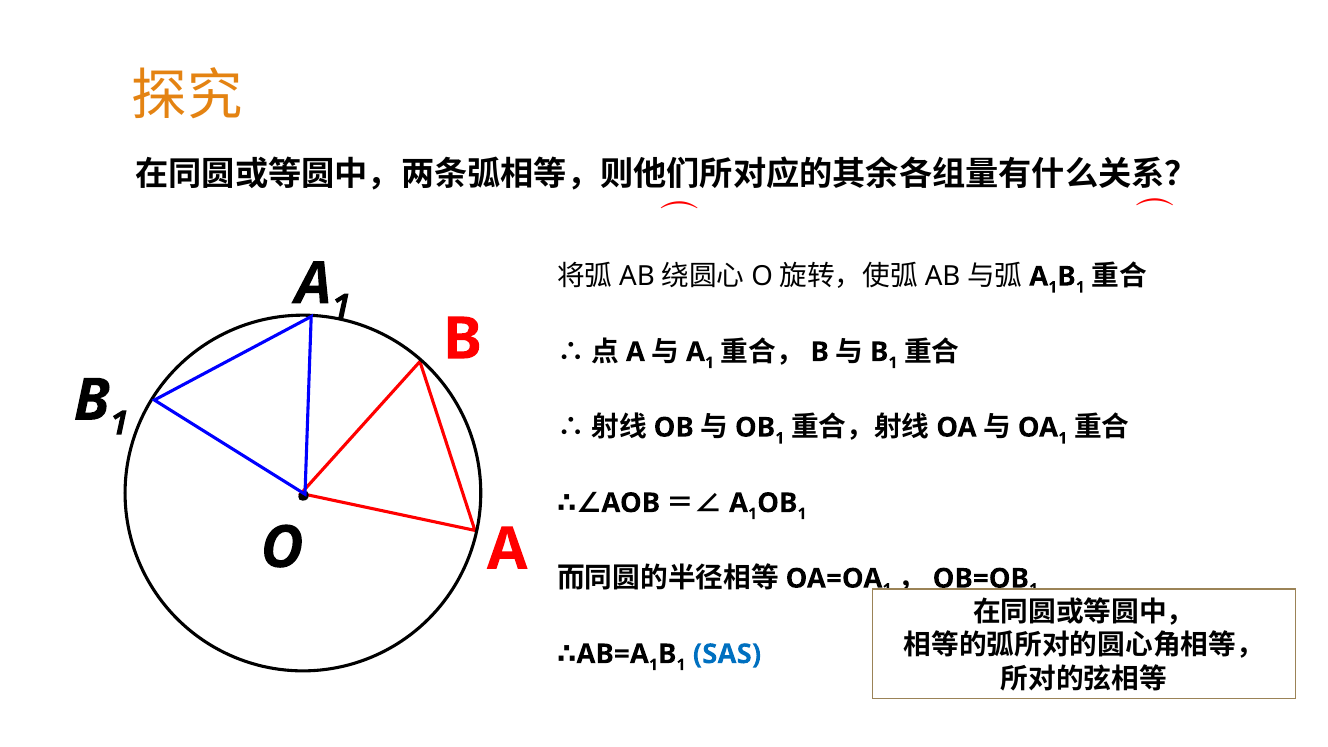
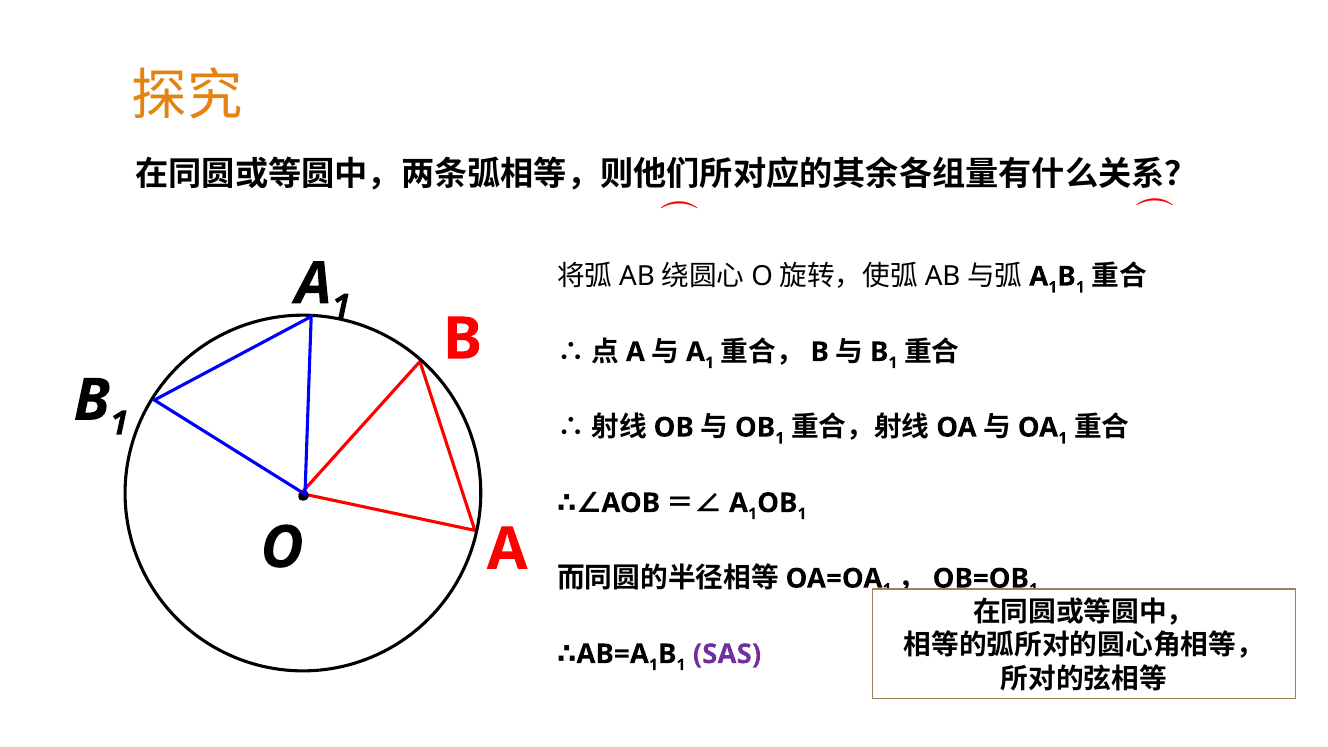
SAS colour: blue -> purple
